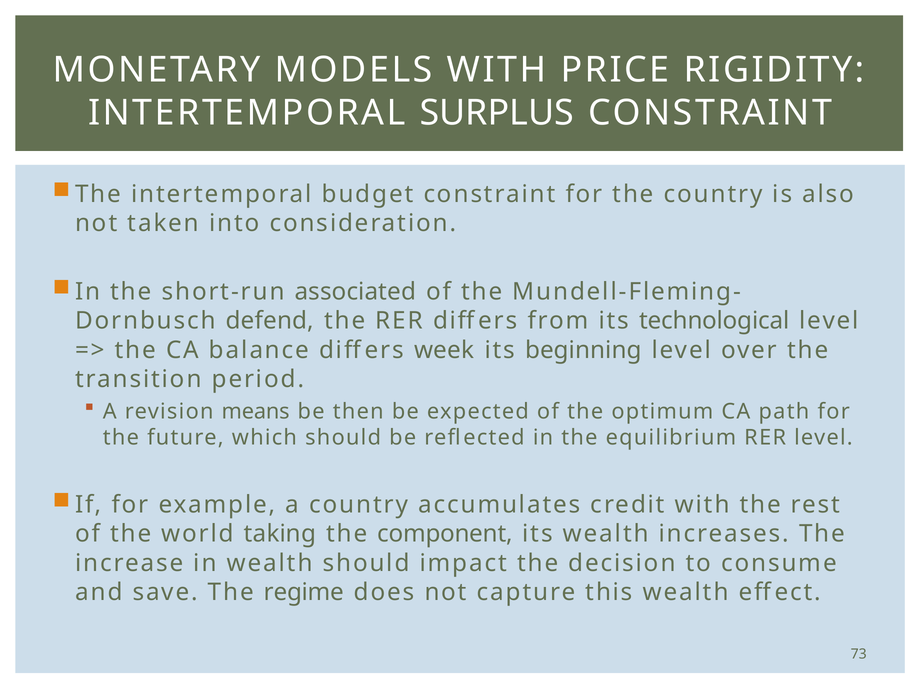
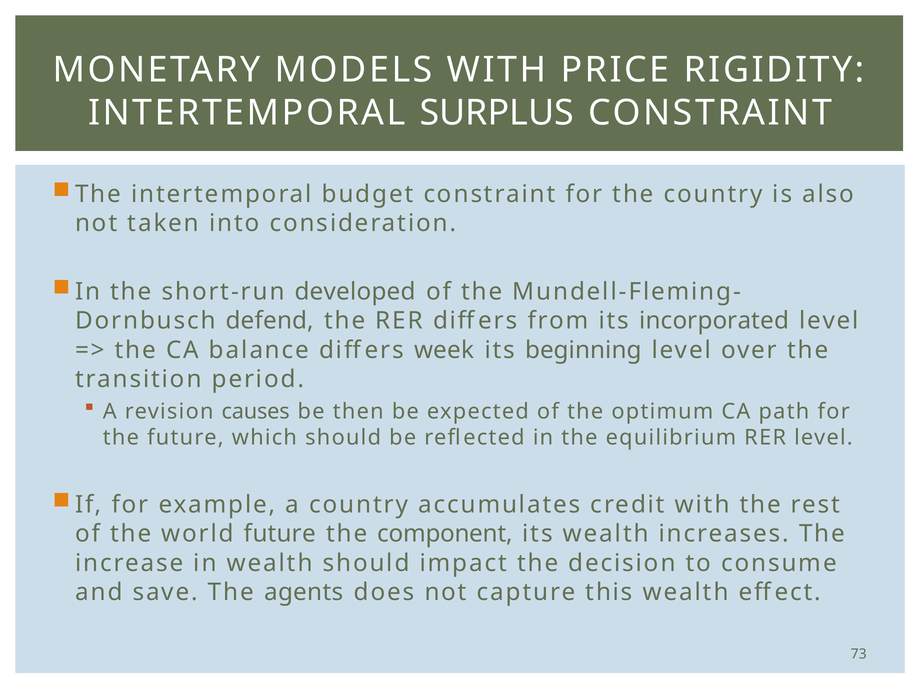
associated: associated -> developed
technological: technological -> incorporated
means: means -> causes
world taking: taking -> future
regime: regime -> agents
